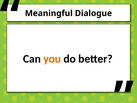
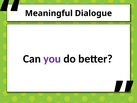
you colour: orange -> purple
